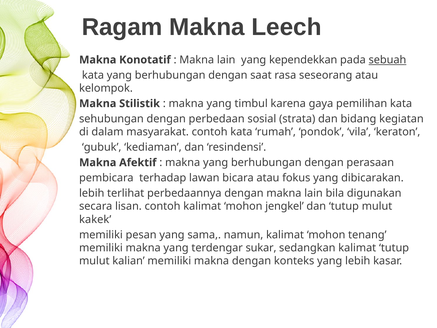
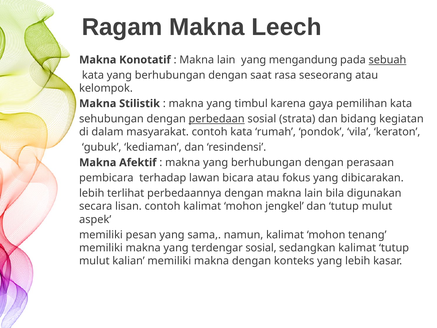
kependekkan: kependekkan -> mengandung
perbedaan underline: none -> present
kakek: kakek -> aspek
terdengar sukar: sukar -> sosial
